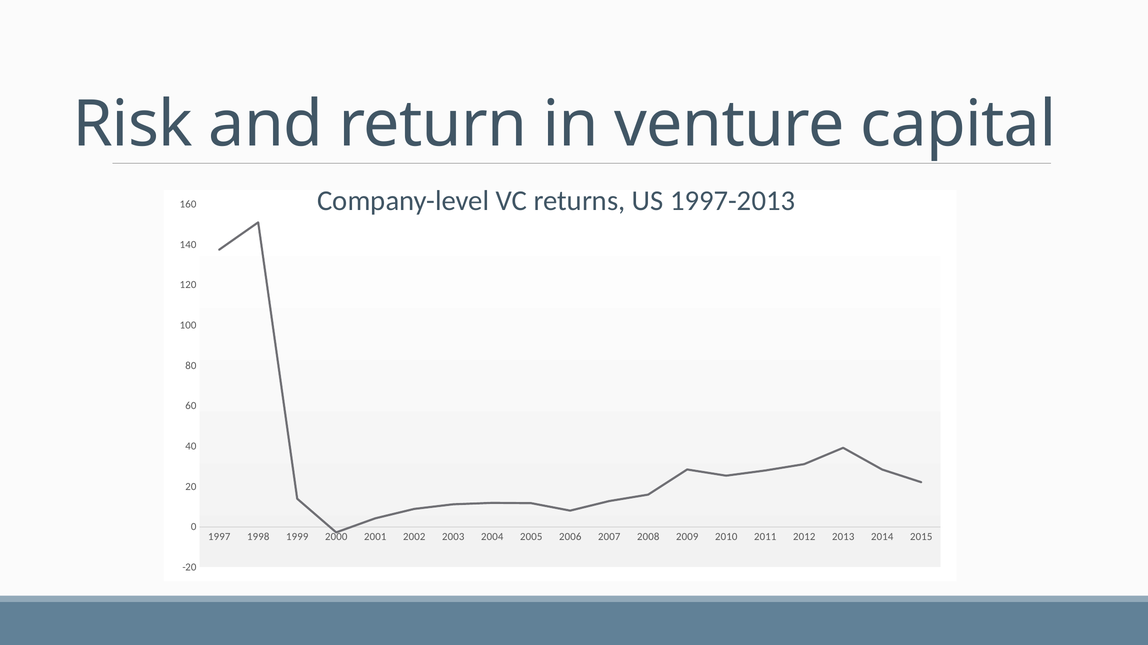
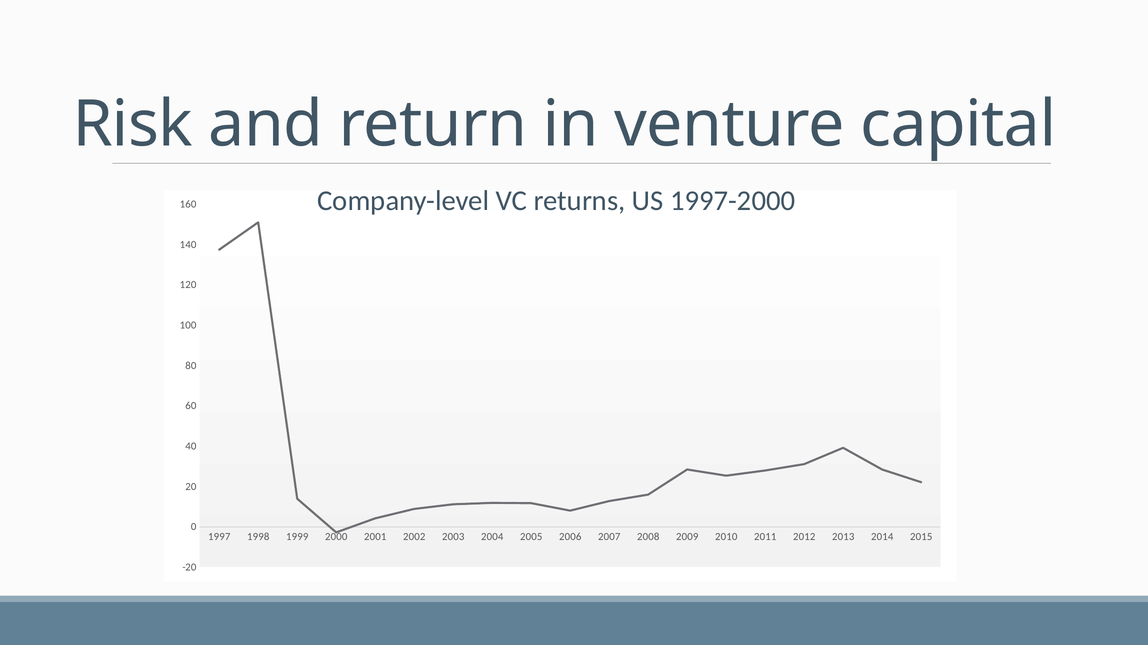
1997-2013: 1997-2013 -> 1997-2000
